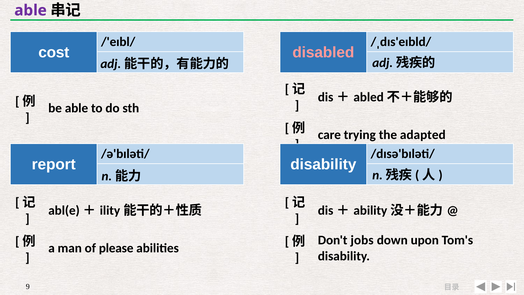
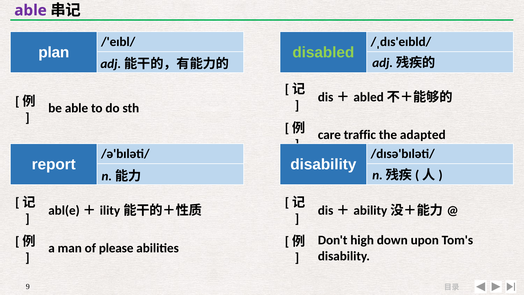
cost: cost -> plan
disabled colour: pink -> light green
trying: trying -> traffic
jobs: jobs -> high
